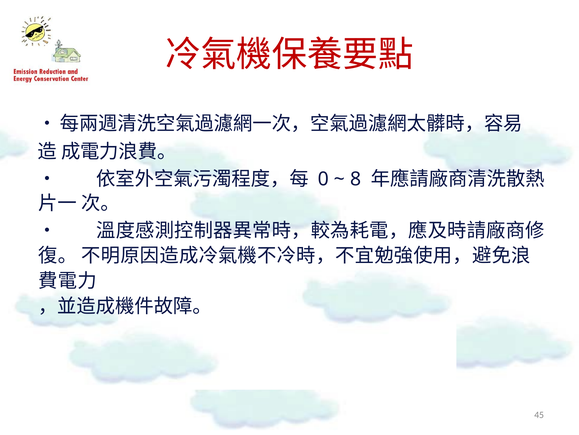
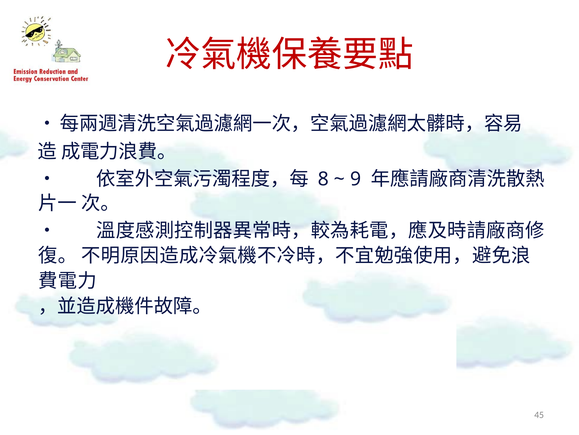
0: 0 -> 8
8: 8 -> 9
